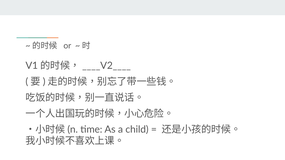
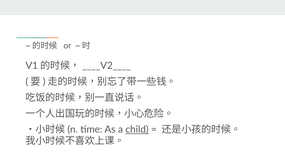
child underline: none -> present
